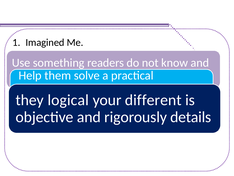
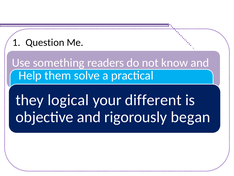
Imagined: Imagined -> Question
rigorously details: details -> began
